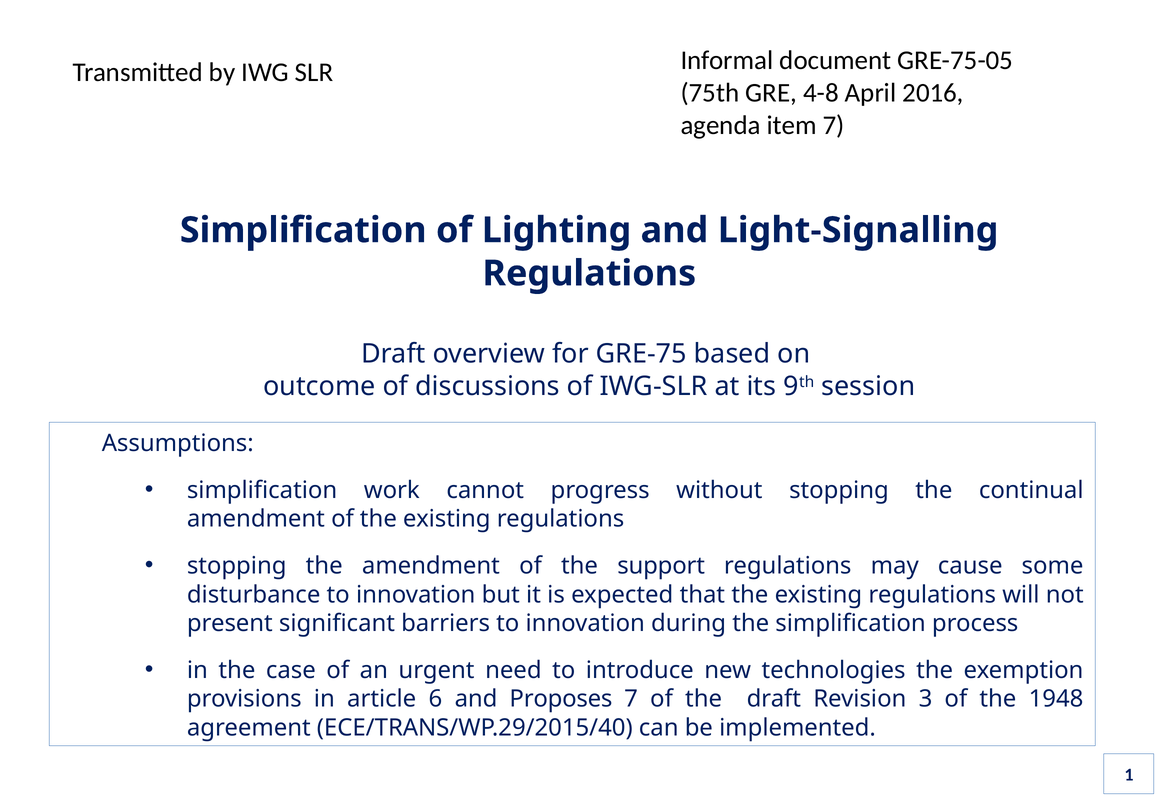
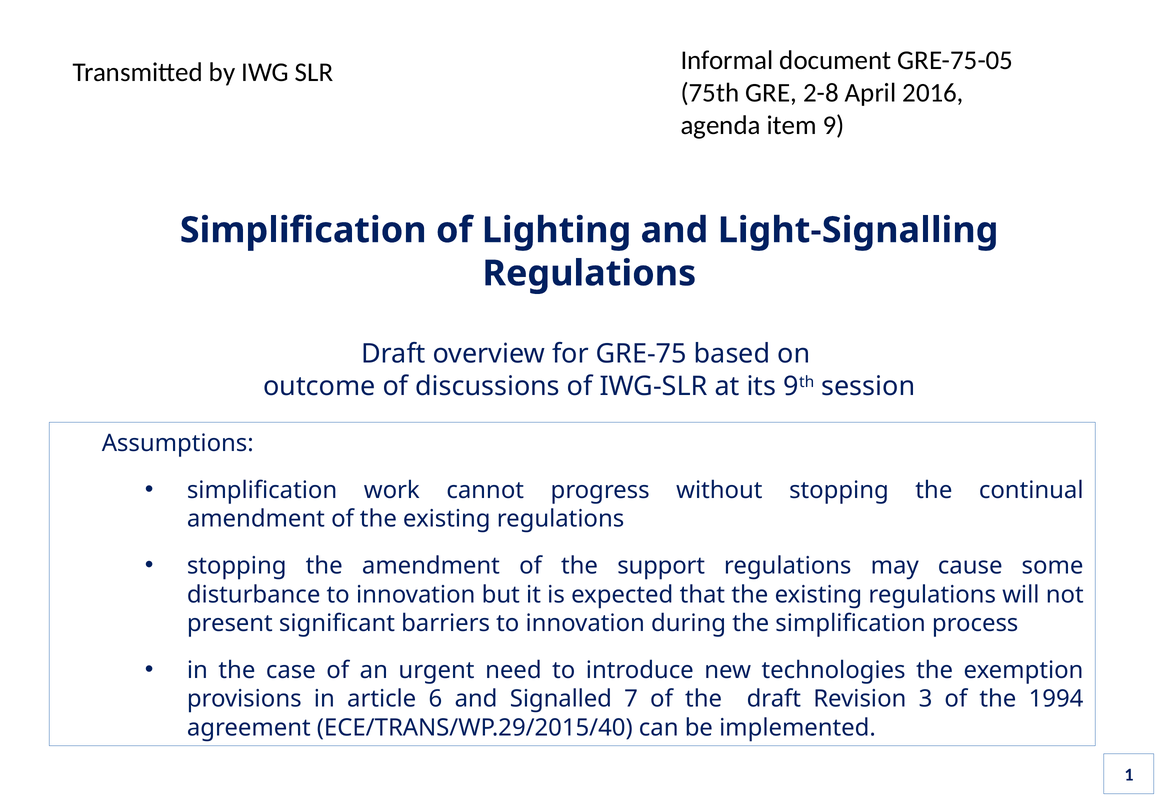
4-8: 4-8 -> 2-8
item 7: 7 -> 9
Proposes: Proposes -> Signalled
1948: 1948 -> 1994
